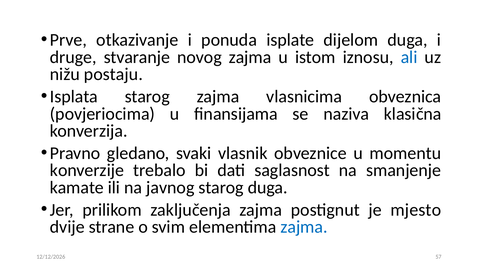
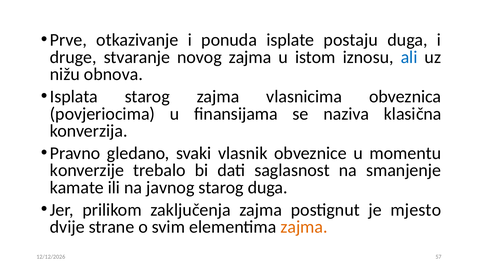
dijelom: dijelom -> postaju
postaju: postaju -> obnova
zajma at (304, 227) colour: blue -> orange
